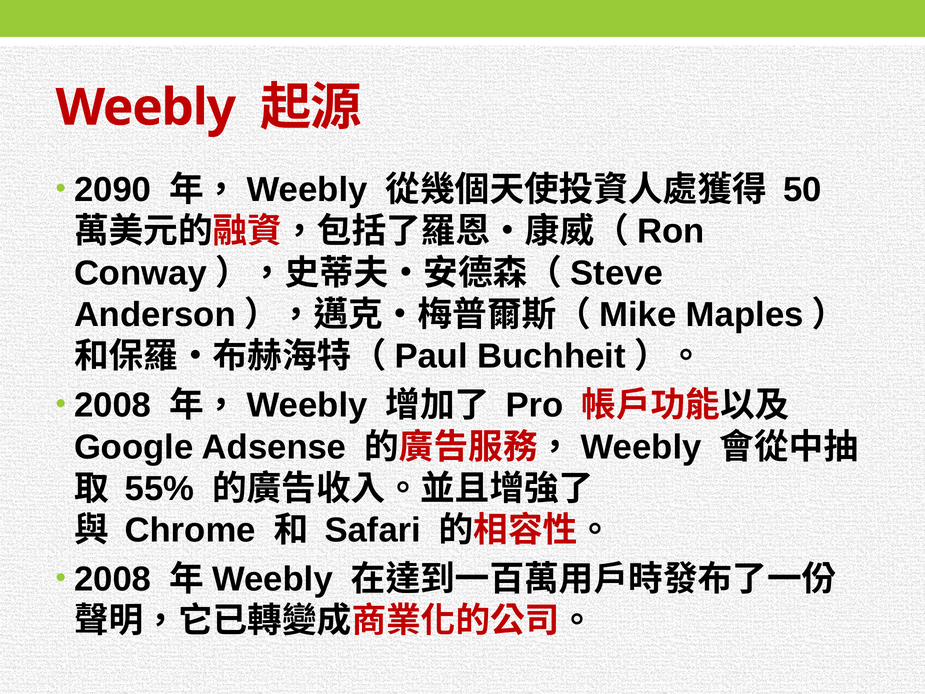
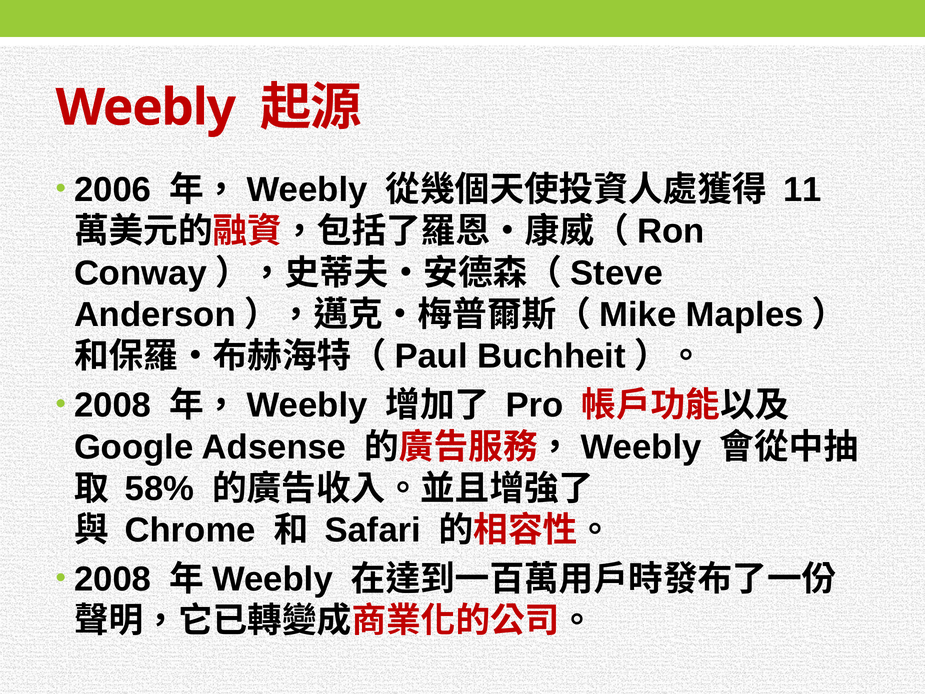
2090: 2090 -> 2006
50: 50 -> 11
55%: 55% -> 58%
